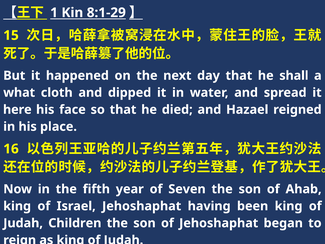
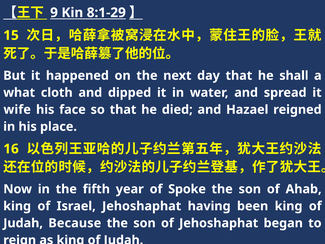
1: 1 -> 9
here: here -> wife
Seven: Seven -> Spoke
Children: Children -> Because
